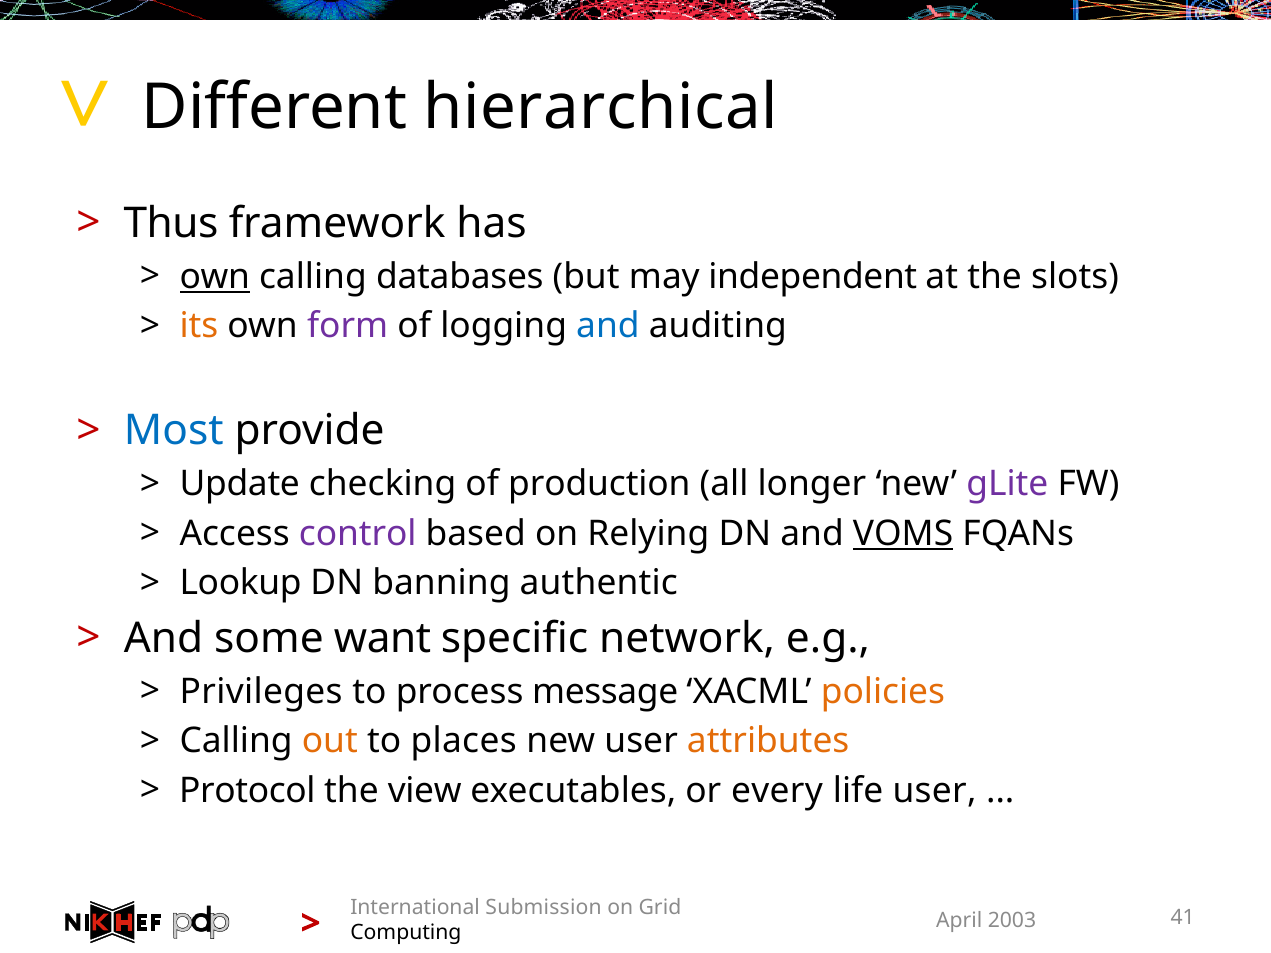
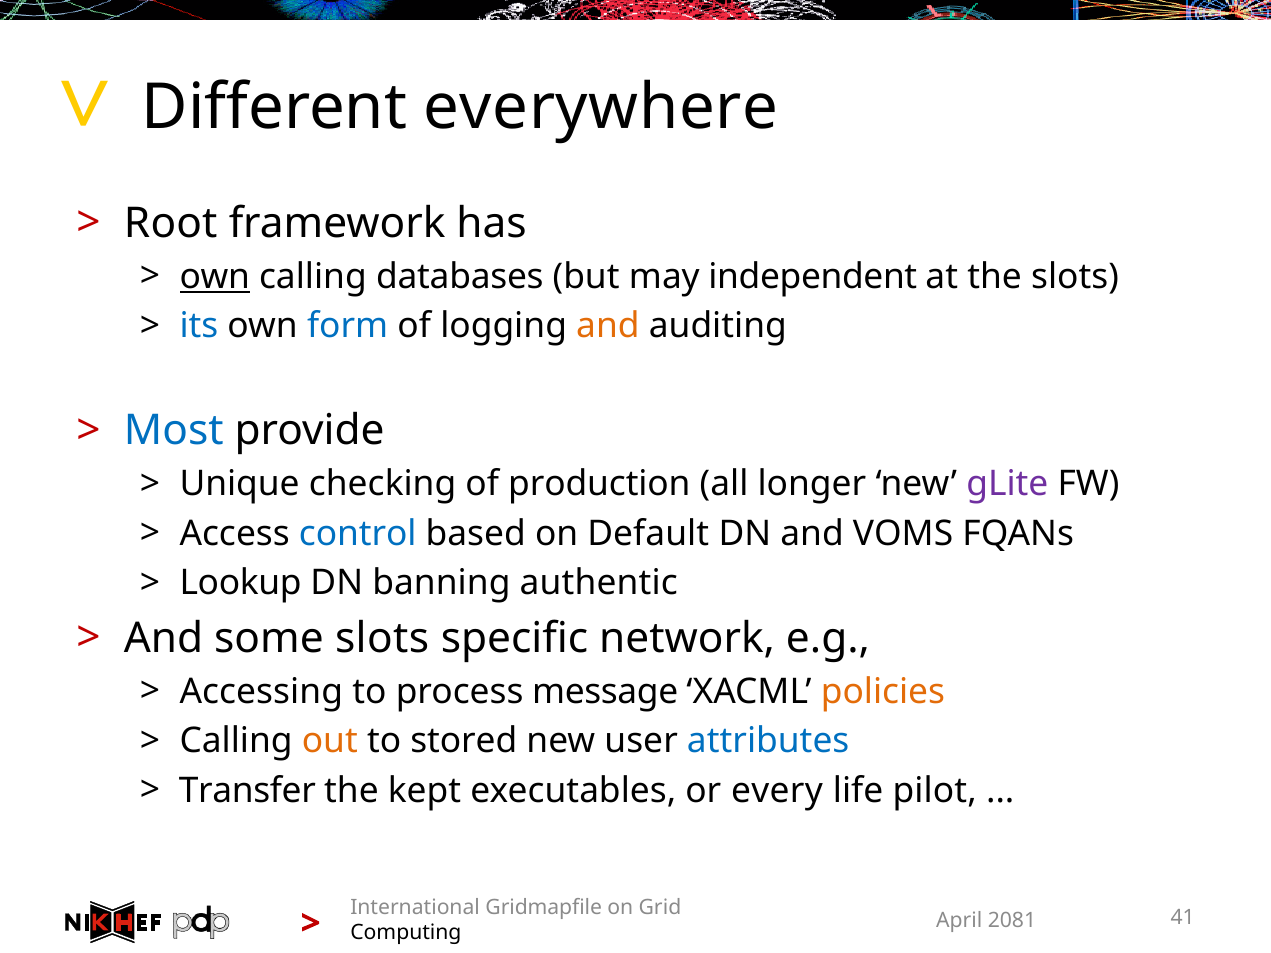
hierarchical: hierarchical -> everywhere
Thus: Thus -> Root
its colour: orange -> blue
form colour: purple -> blue
and at (608, 326) colour: blue -> orange
Update: Update -> Unique
control colour: purple -> blue
Relying: Relying -> Default
VOMS underline: present -> none
some want: want -> slots
Privileges: Privileges -> Accessing
places: places -> stored
attributes colour: orange -> blue
Protocol: Protocol -> Transfer
view: view -> kept
life user: user -> pilot
Submission: Submission -> Gridmapfile
2003: 2003 -> 2081
